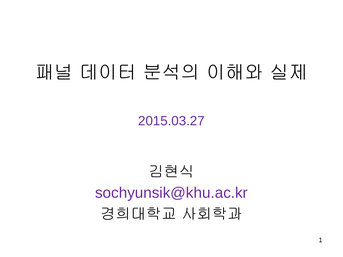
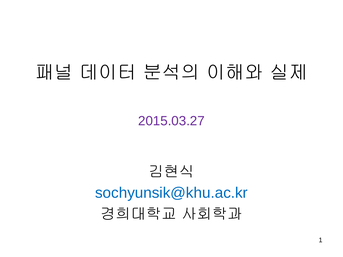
sochyunsik@khu.ac.kr colour: purple -> blue
